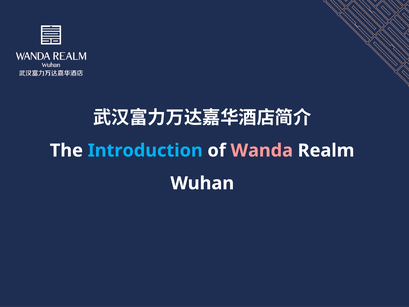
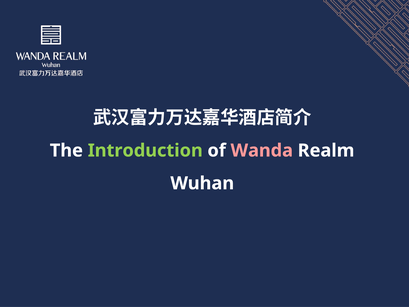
Introduction colour: light blue -> light green
